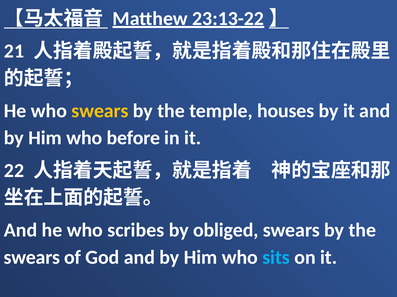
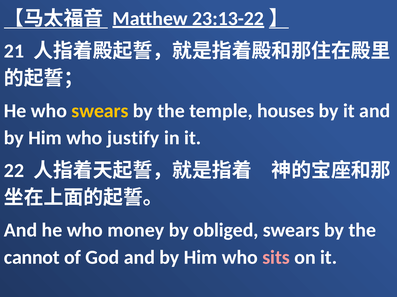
before: before -> justify
scribes: scribes -> money
swears at (32, 258): swears -> cannot
sits colour: light blue -> pink
